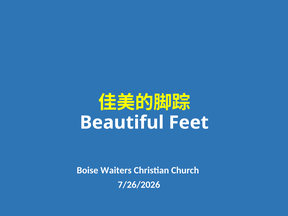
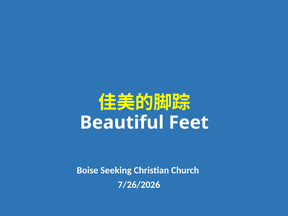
Waiters: Waiters -> Seeking
